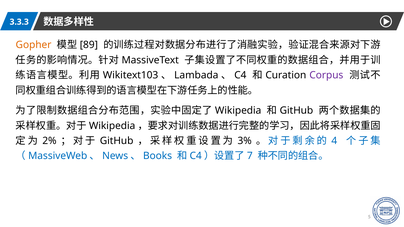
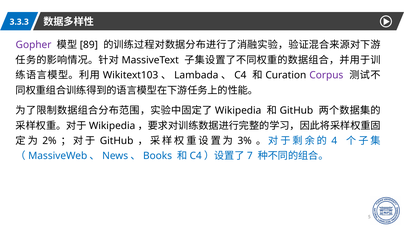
Gopher colour: orange -> purple
